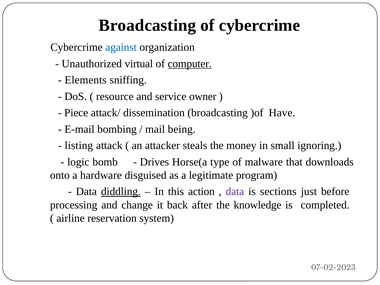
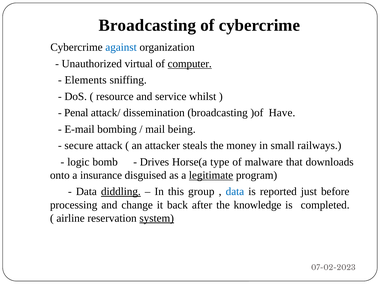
owner: owner -> whilst
Piece: Piece -> Penal
listing: listing -> secure
ignoring: ignoring -> railways
hardware: hardware -> insurance
legitimate underline: none -> present
action: action -> group
data at (235, 192) colour: purple -> blue
sections: sections -> reported
system underline: none -> present
